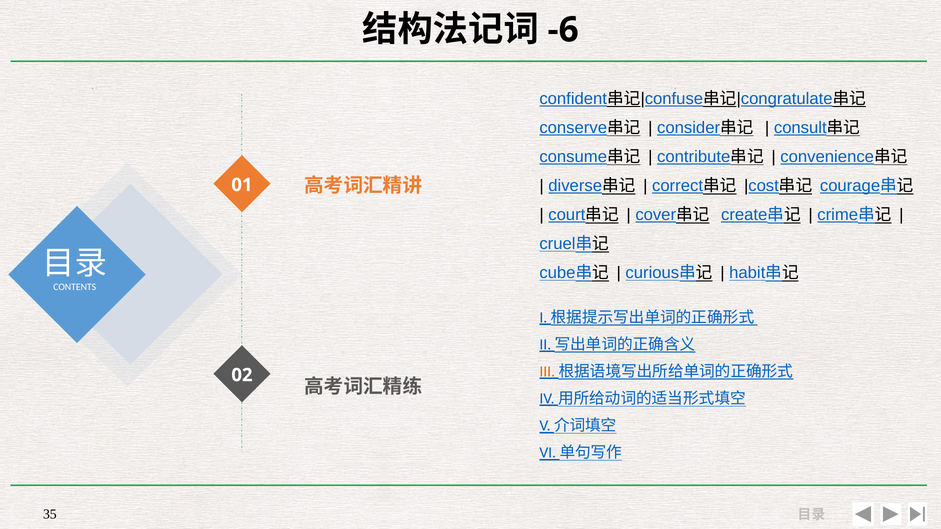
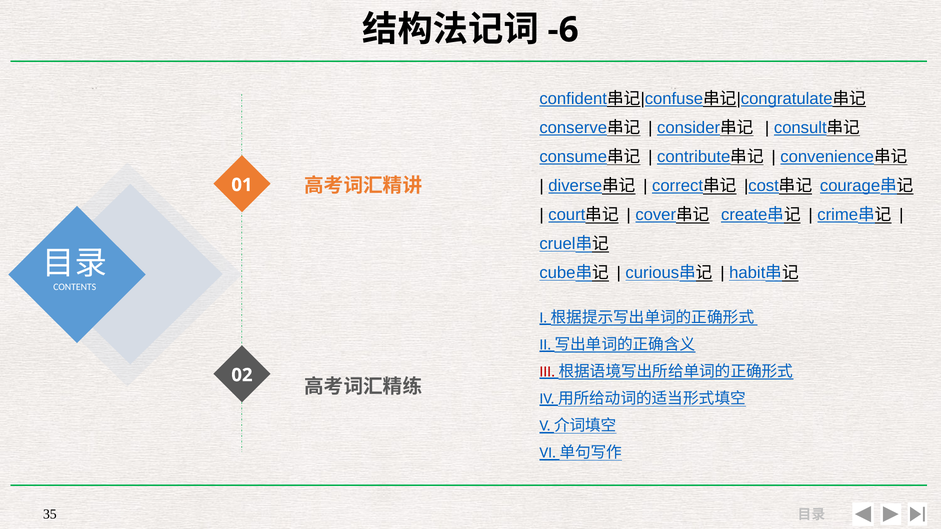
III colour: orange -> red
